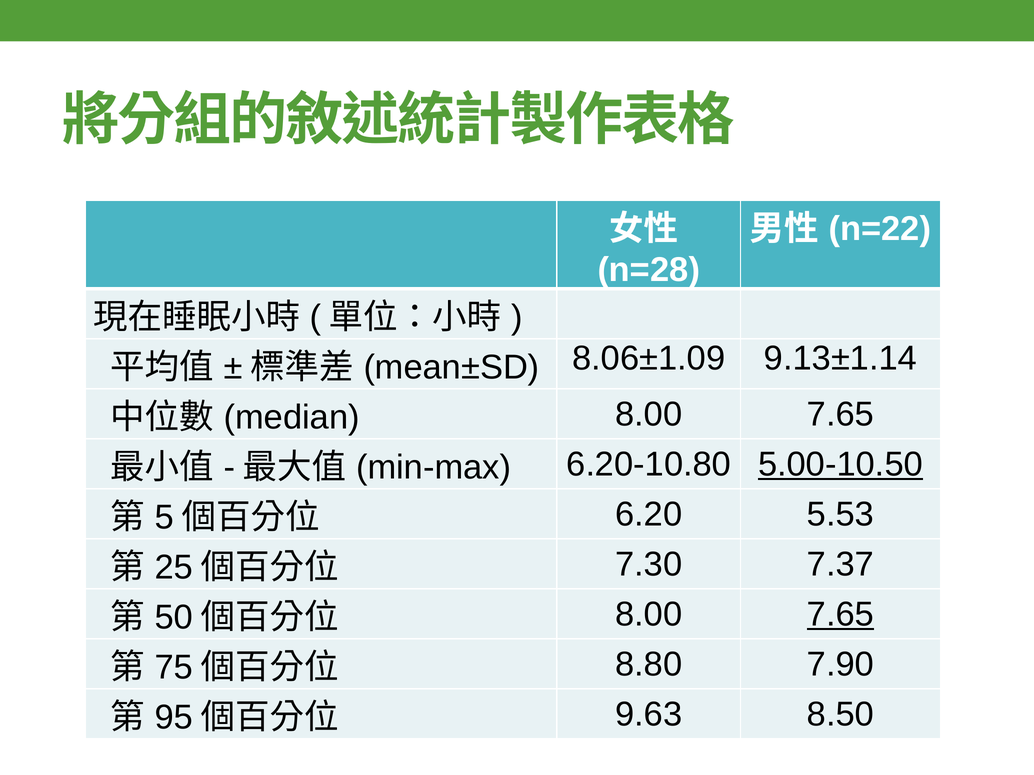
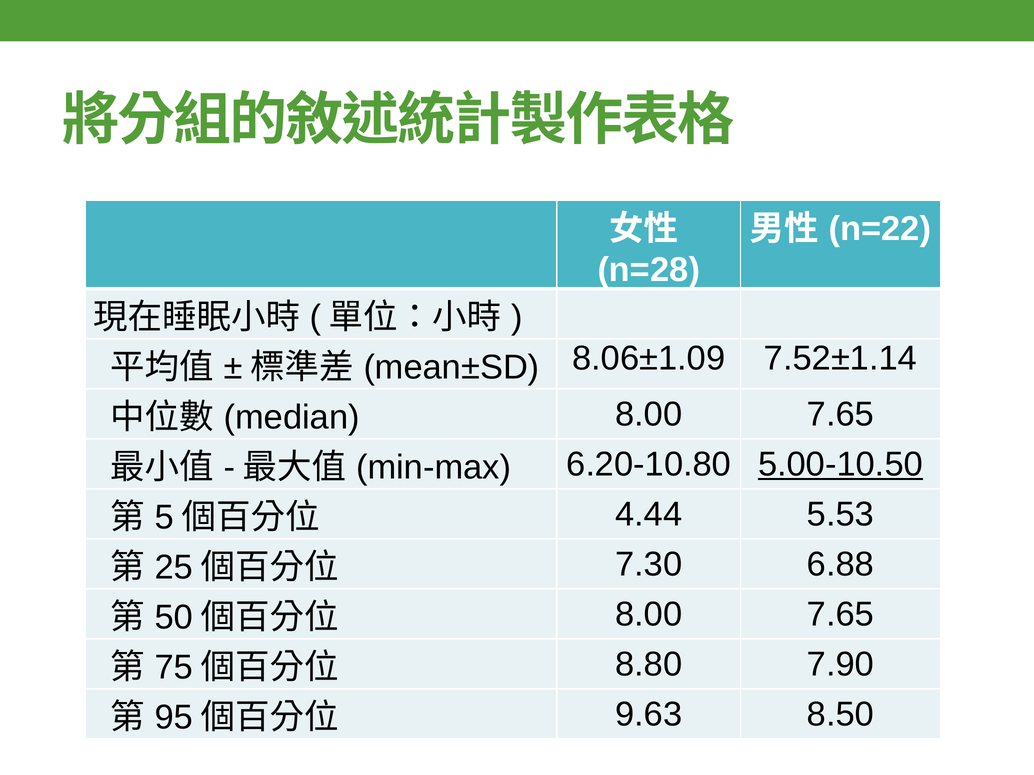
9.13±1.14: 9.13±1.14 -> 7.52±1.14
6.20: 6.20 -> 4.44
7.37: 7.37 -> 6.88
7.65 at (840, 615) underline: present -> none
